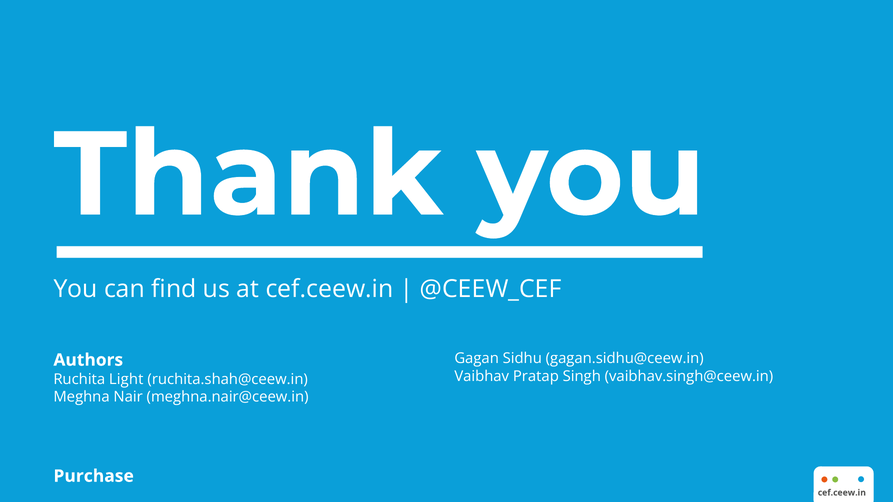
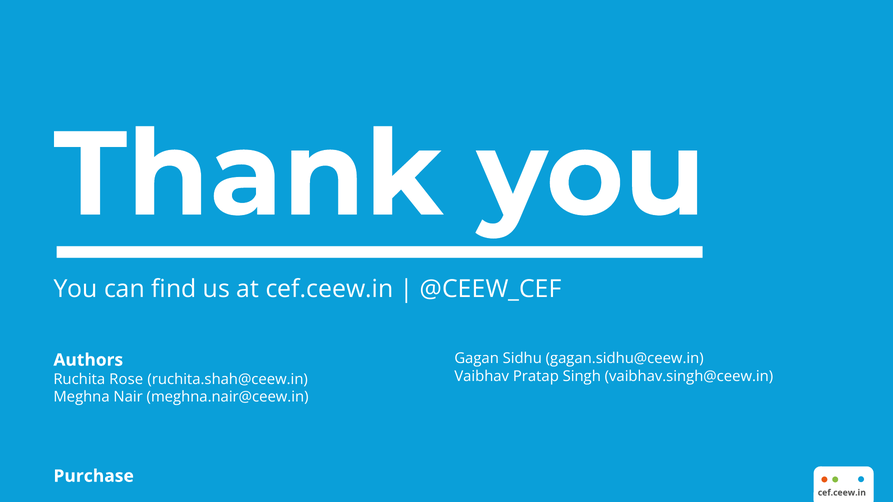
Light: Light -> Rose
